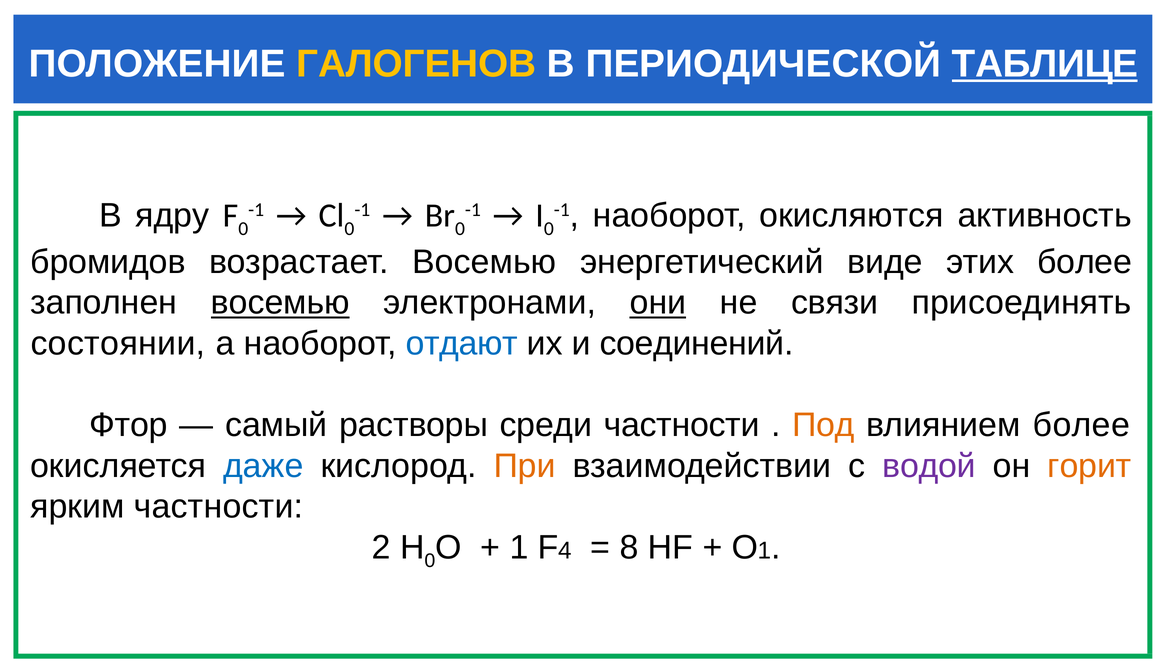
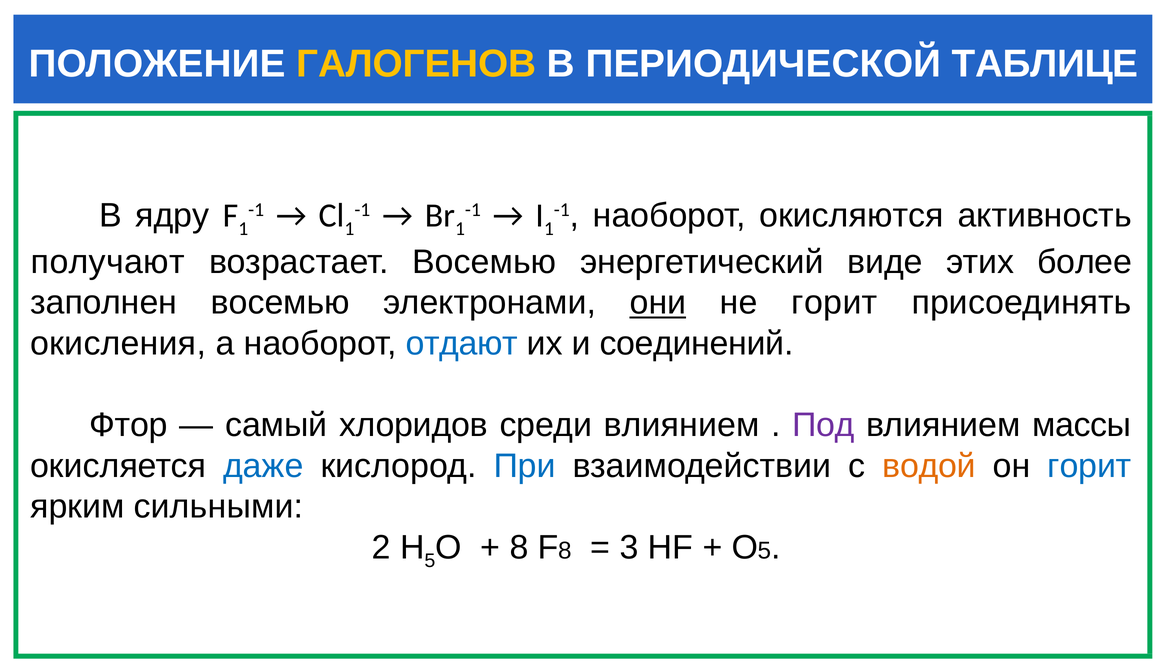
ТАБЛИЦЕ underline: present -> none
0 at (243, 229): 0 -> 1
0 at (349, 229): 0 -> 1
0 at (460, 229): 0 -> 1
0 at (549, 229): 0 -> 1
бромидов: бромидов -> получают
восемью at (280, 302) underline: present -> none
не связи: связи -> горит
состоянии: состоянии -> окисления
растворы: растворы -> хлоридов
среди частности: частности -> влиянием
Под colour: orange -> purple
влиянием более: более -> массы
При colour: orange -> blue
водой colour: purple -> orange
горит at (1089, 465) colour: orange -> blue
ярким частности: частности -> сильными
0 at (430, 560): 0 -> 5
1 at (519, 547): 1 -> 8
4 at (565, 550): 4 -> 8
8: 8 -> 3
1 at (765, 550): 1 -> 5
